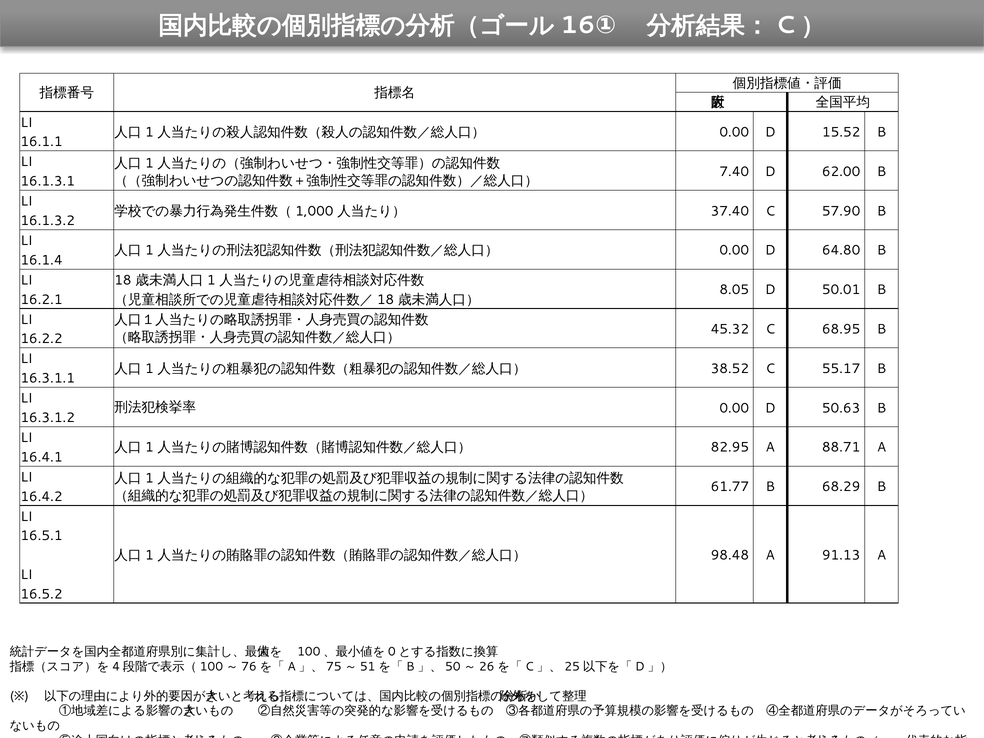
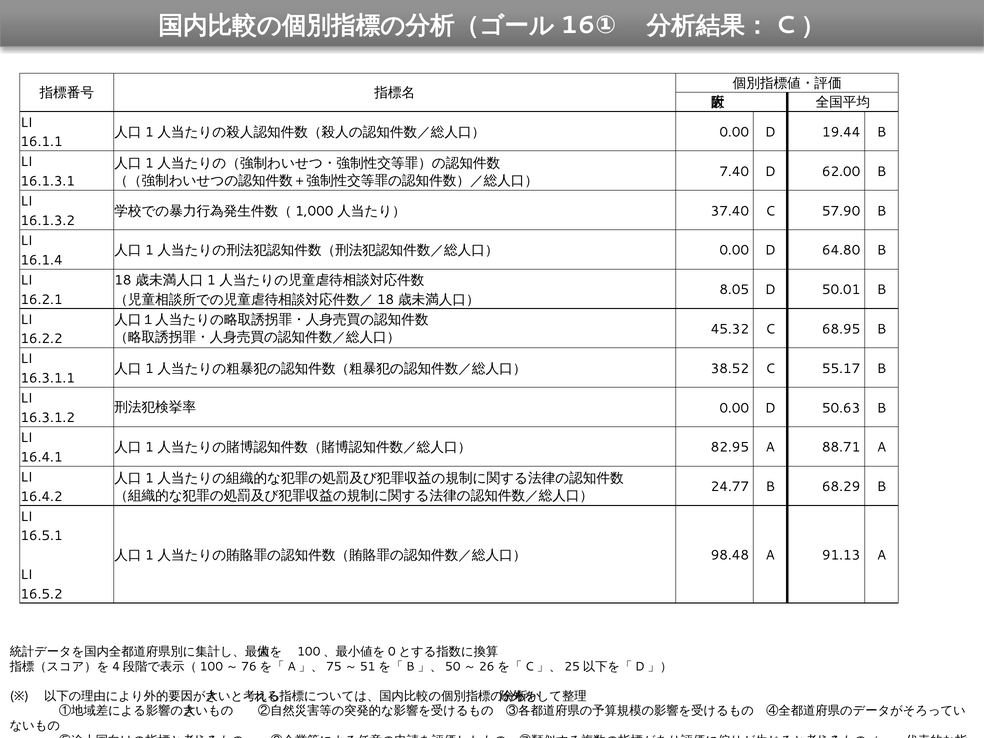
15.52: 15.52 -> 19.44
61.77: 61.77 -> 24.77
